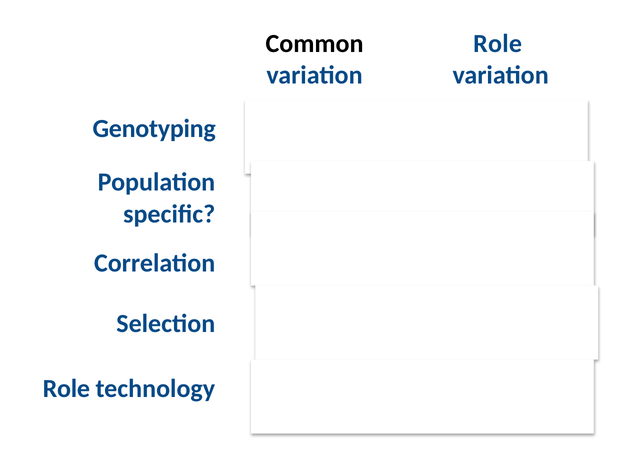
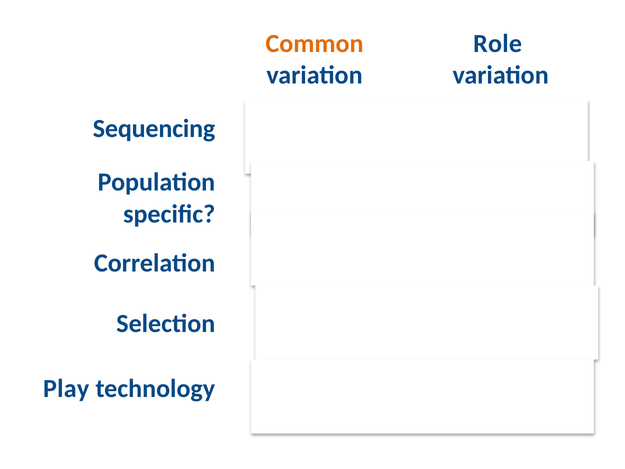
Common colour: black -> orange
Genotyping at (154, 129): Genotyping -> Sequencing
Role at (66, 389): Role -> Play
